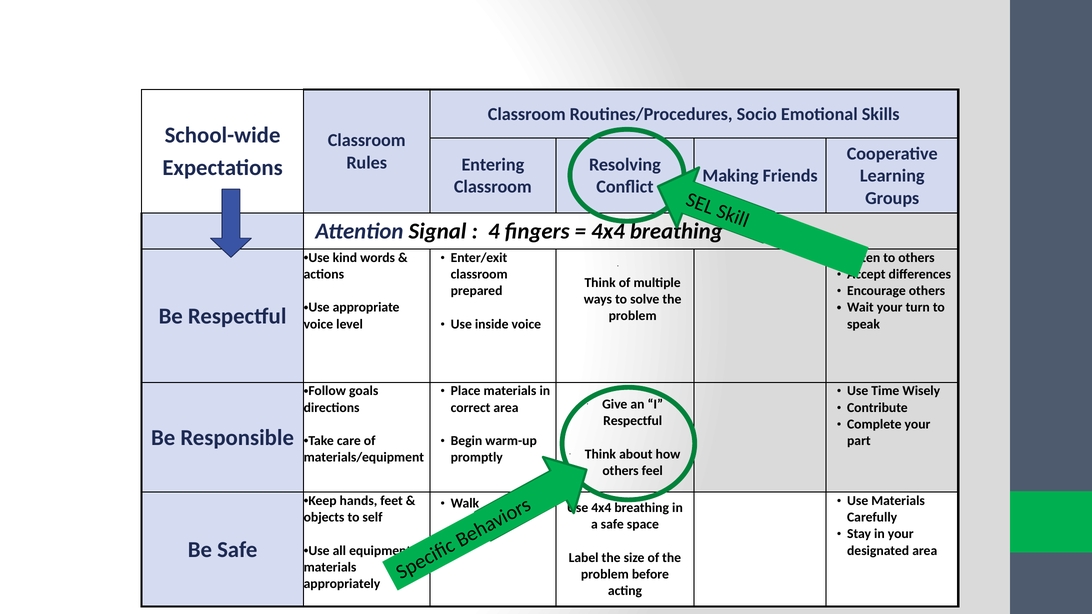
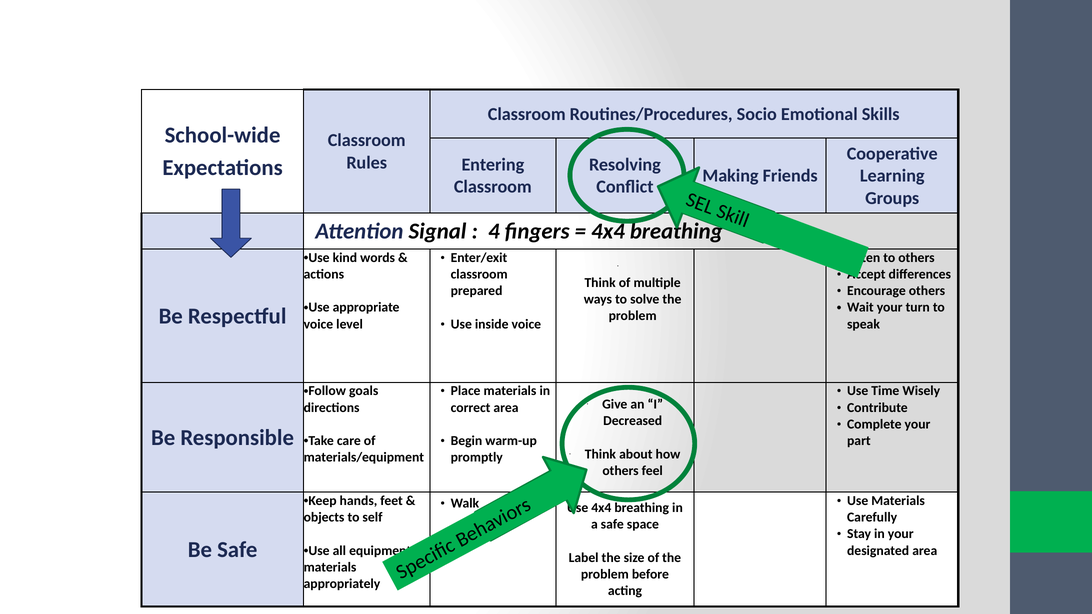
Respectful at (633, 421): Respectful -> Decreased
